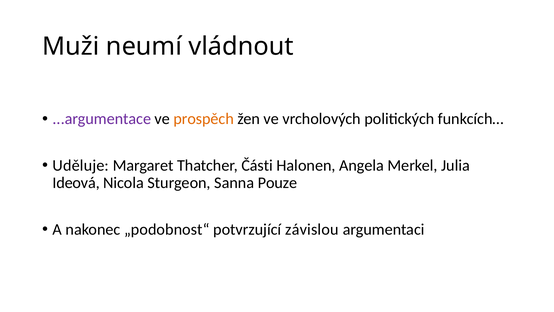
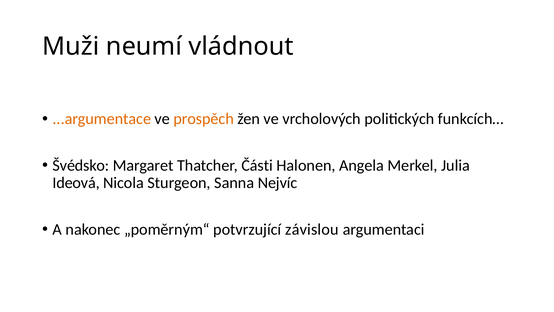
...argumentace colour: purple -> orange
Uděluje: Uděluje -> Švédsko
Pouze: Pouze -> Nejvíc
„podobnost“: „podobnost“ -> „poměrným“
